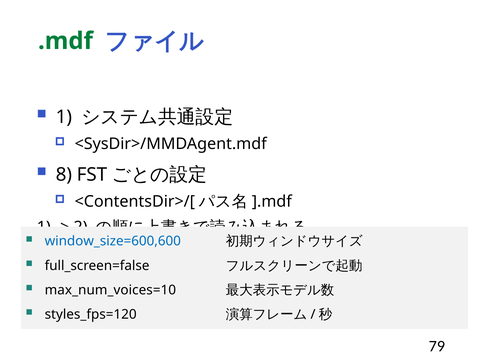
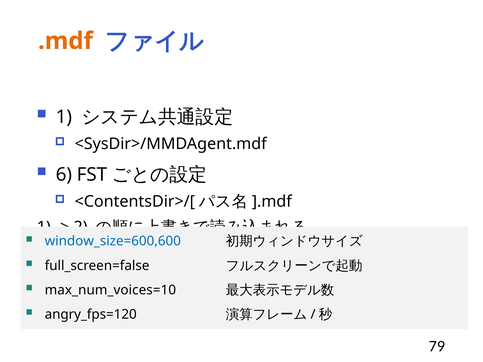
.mdf colour: green -> orange
8: 8 -> 6
styles_fps=120: styles_fps=120 -> angry_fps=120
